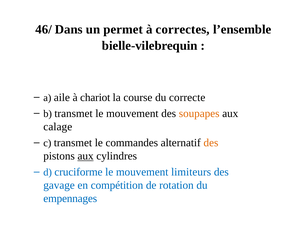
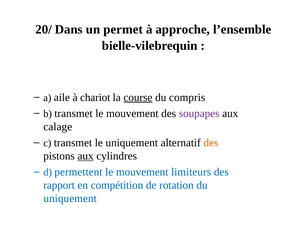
46/: 46/ -> 20/
correctes: correctes -> approche
course underline: none -> present
correcte: correcte -> compris
soupapes colour: orange -> purple
le commandes: commandes -> uniquement
cruciforme: cruciforme -> permettent
gavage: gavage -> rapport
empennages at (70, 199): empennages -> uniquement
